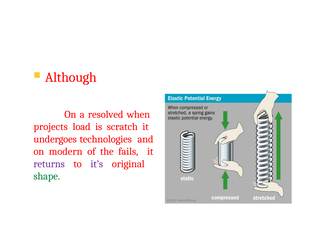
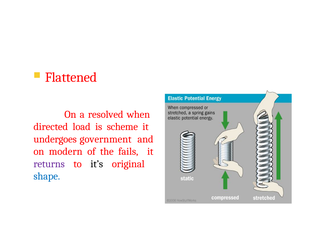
Although: Although -> Flattened
projects: projects -> directed
scratch: scratch -> scheme
technologies: technologies -> government
it’s colour: purple -> black
shape colour: green -> blue
